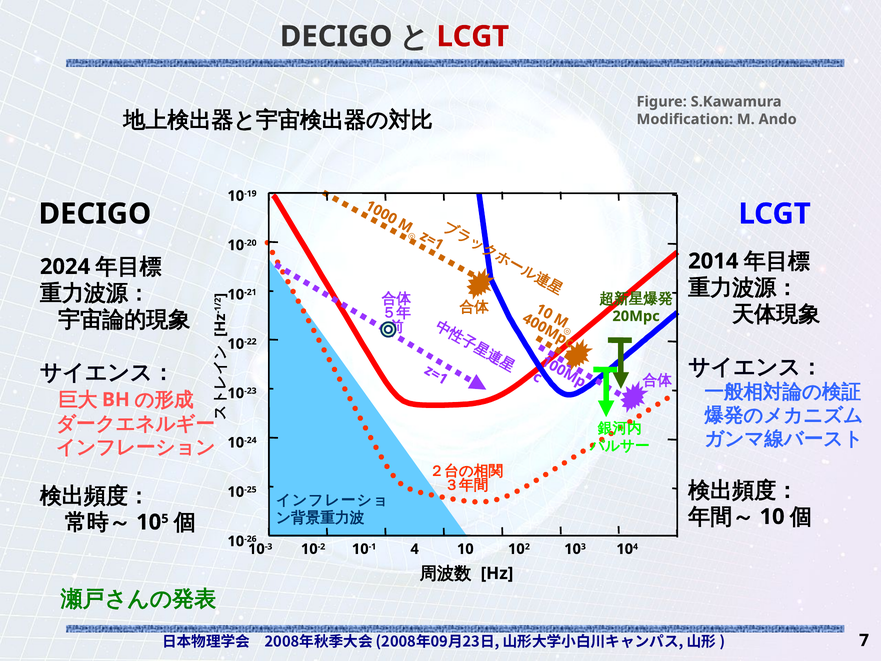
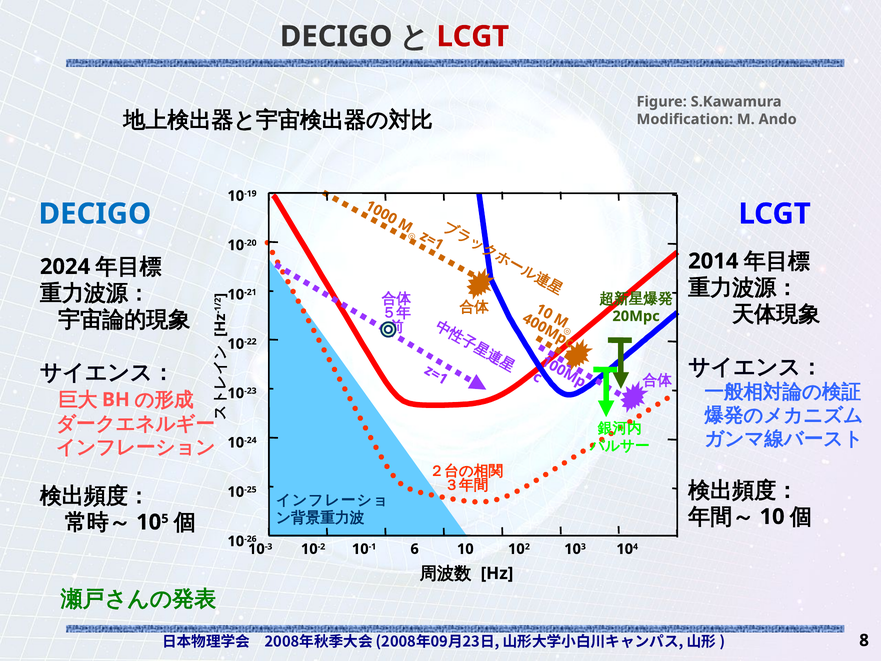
DECIGO at (95, 214) colour: black -> blue
10-1 4: 4 -> 6
7: 7 -> 8
